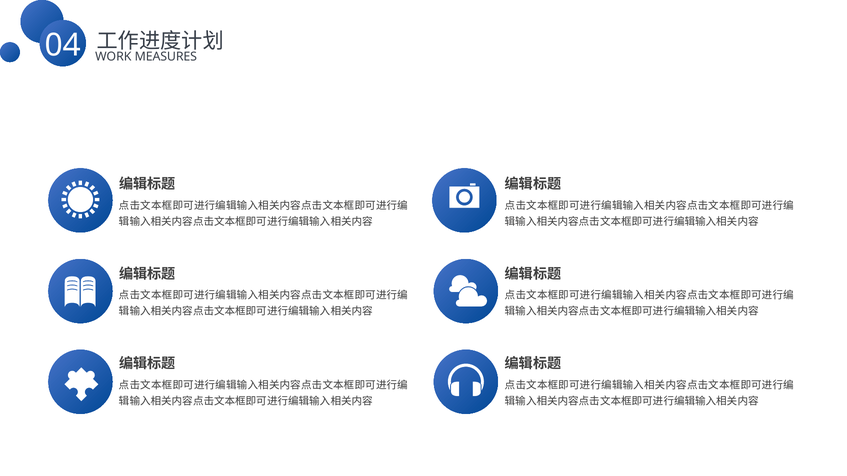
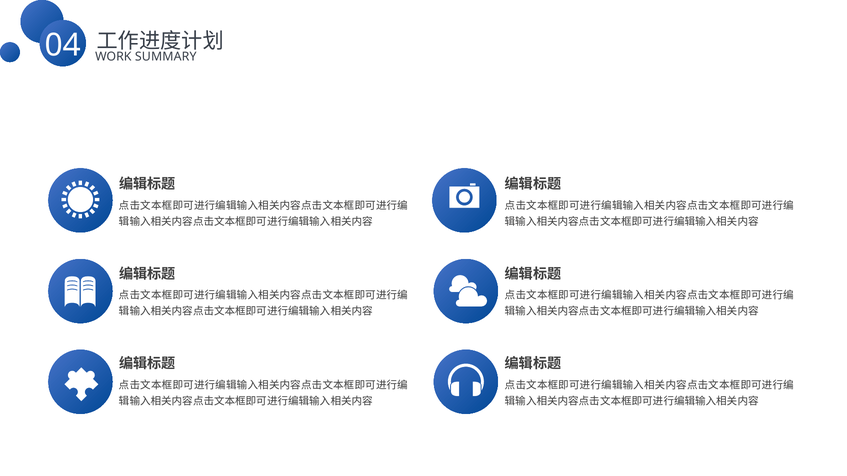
MEASURES: MEASURES -> SUMMARY
